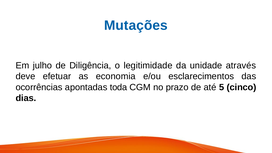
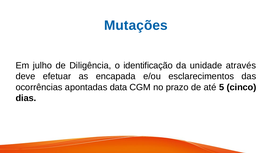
legitimidade: legitimidade -> identificação
economia: economia -> encapada
toda: toda -> data
